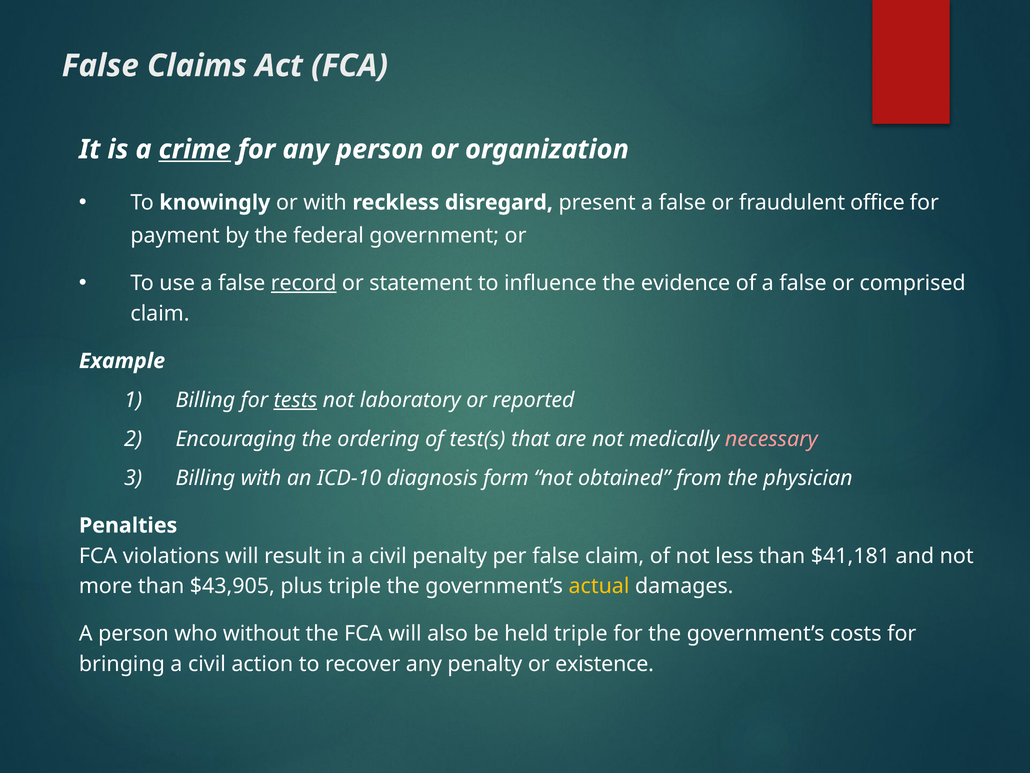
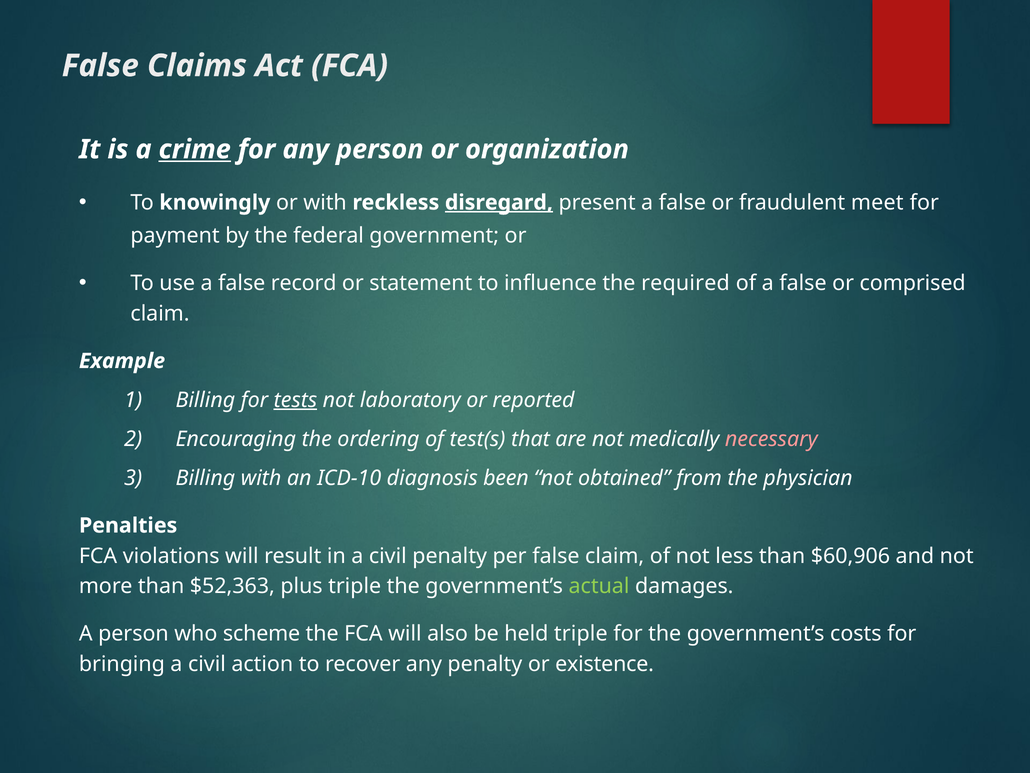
disregard underline: none -> present
office: office -> meet
record underline: present -> none
evidence: evidence -> required
form: form -> been
$41,181: $41,181 -> $60,906
$43,905: $43,905 -> $52,363
actual colour: yellow -> light green
without: without -> scheme
